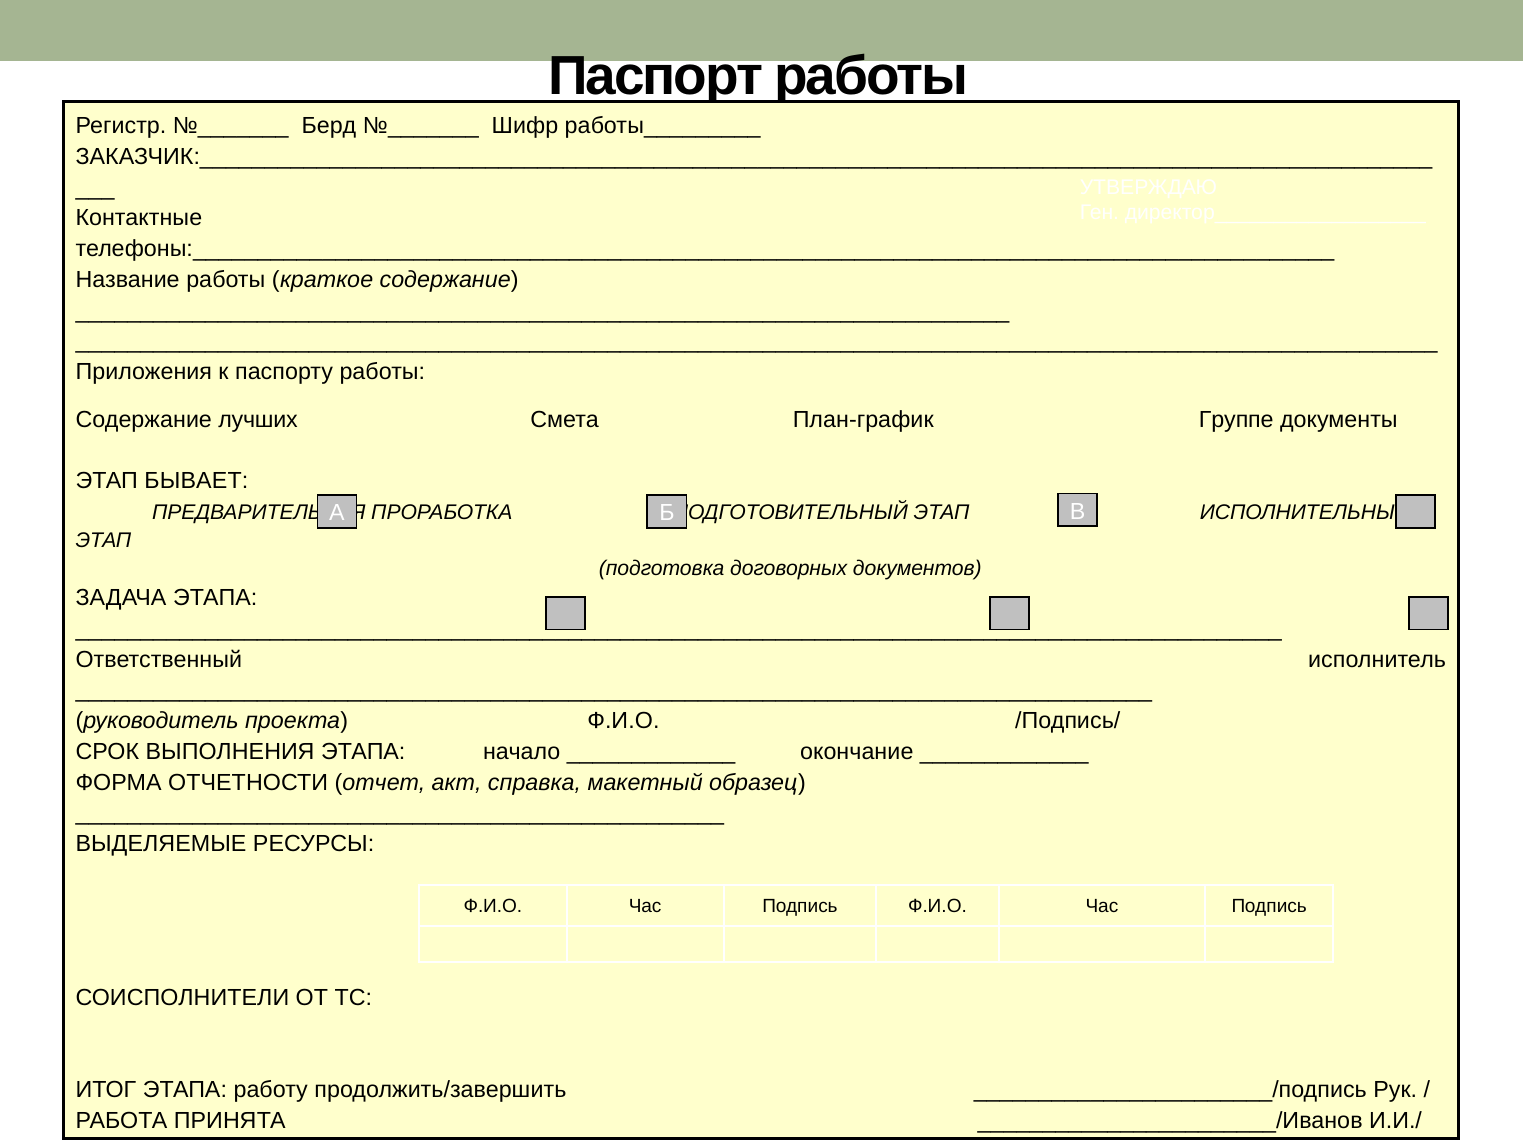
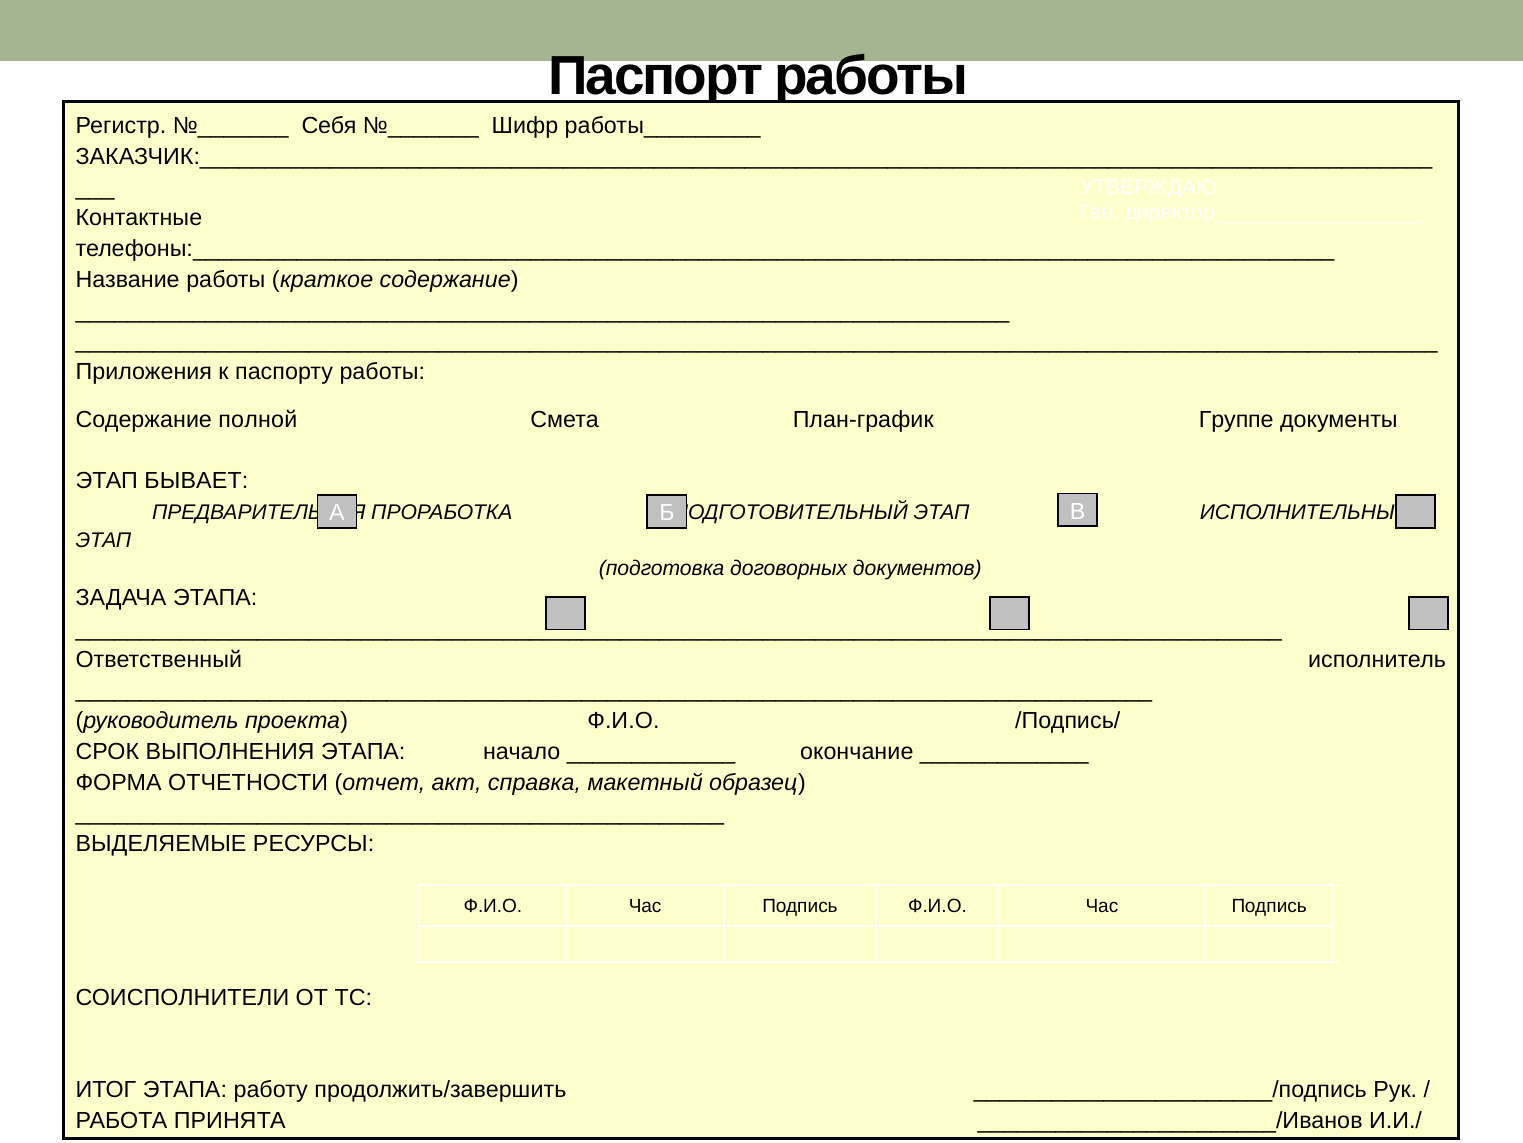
Берд: Берд -> Себя
лучших: лучших -> полной
